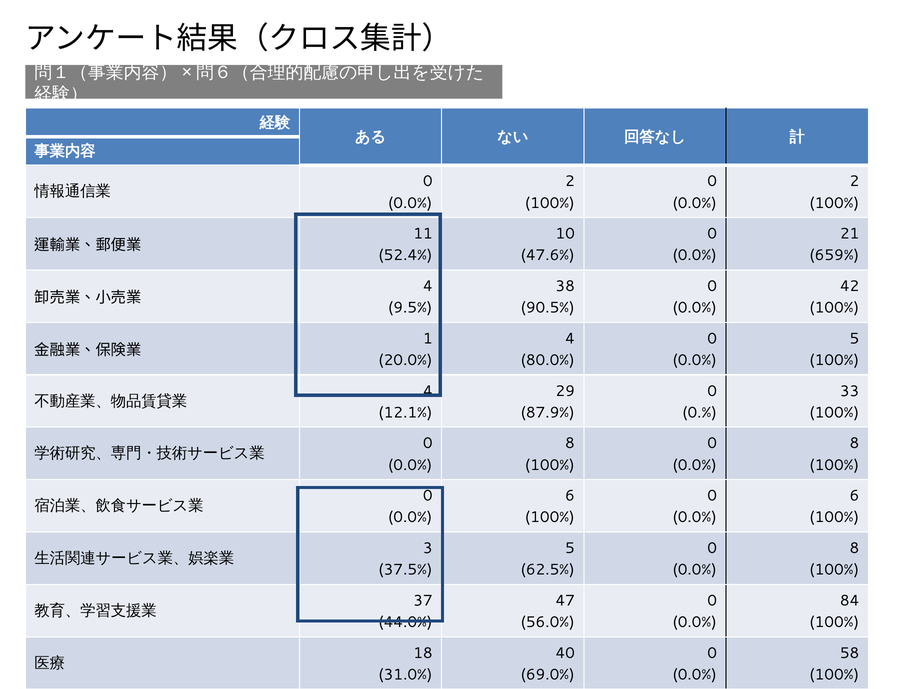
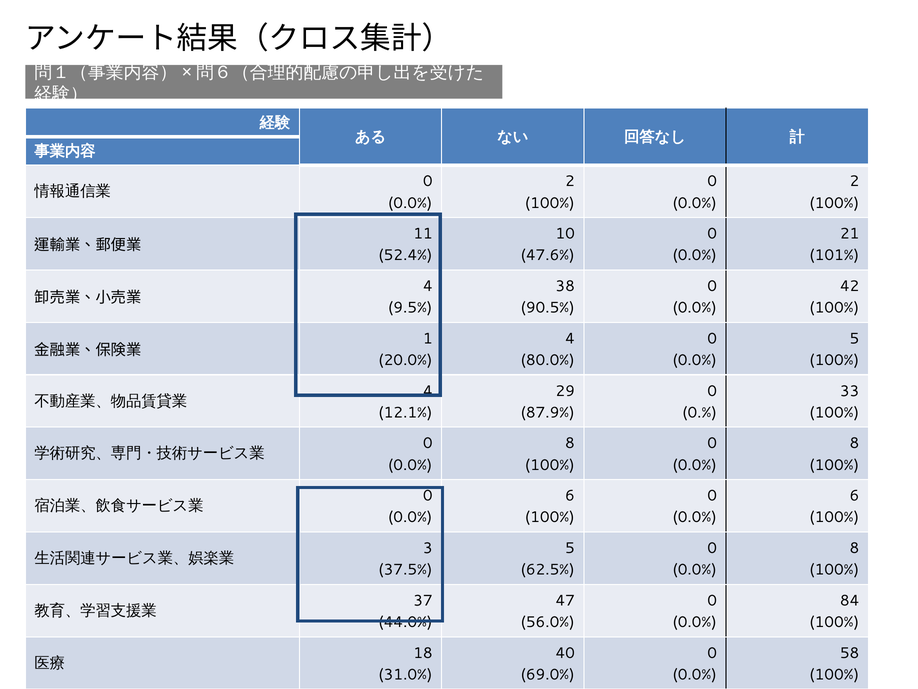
659%: 659% -> 101%
